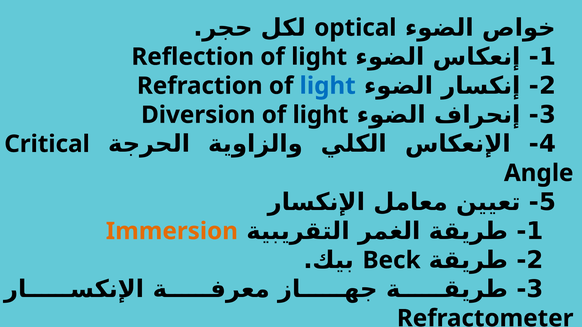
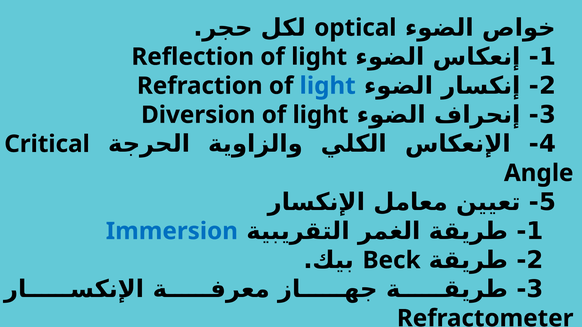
Immersion colour: orange -> blue
